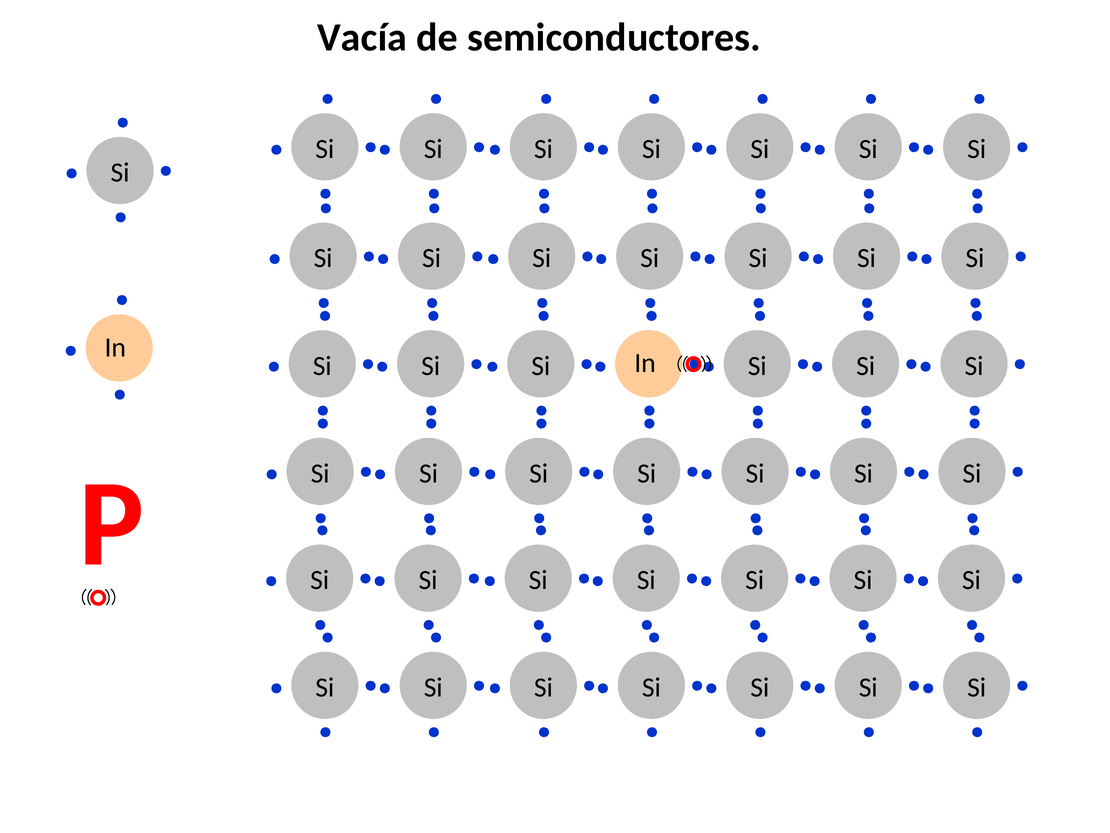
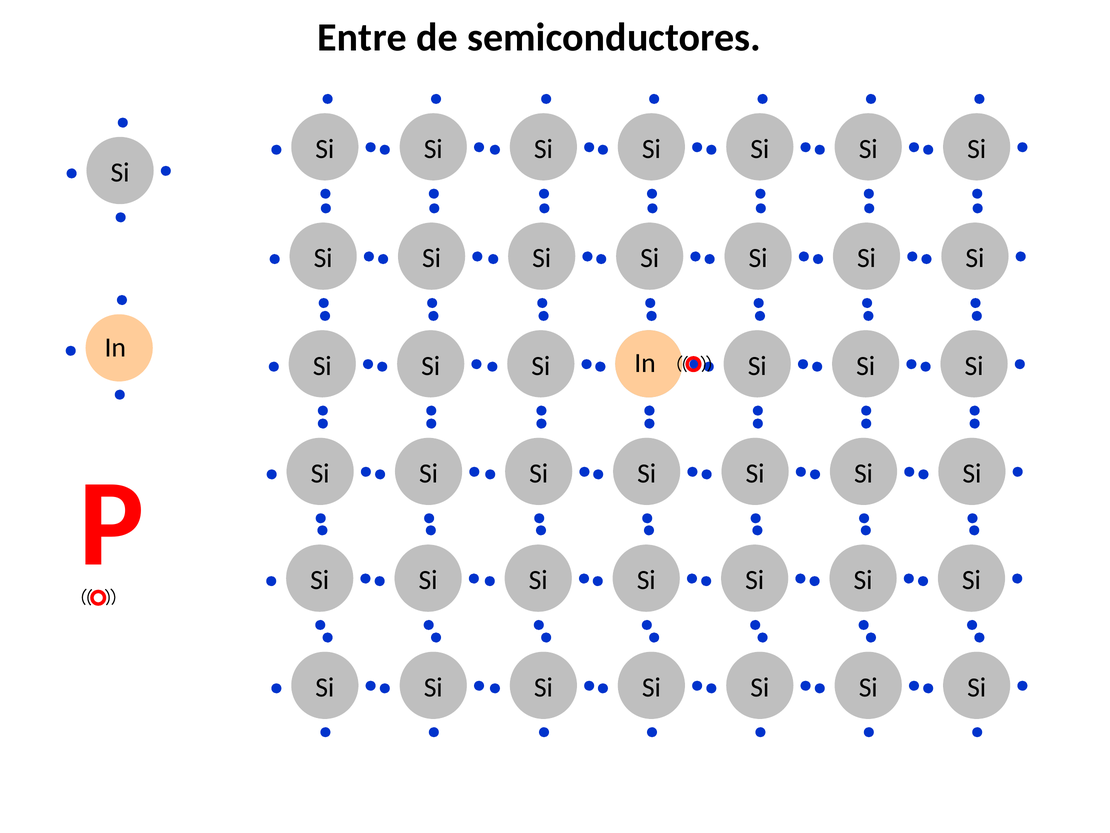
Vacía: Vacía -> Entre
